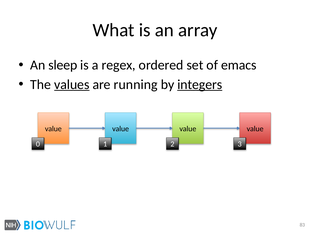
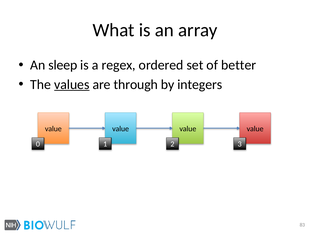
emacs: emacs -> better
running: running -> through
integers underline: present -> none
